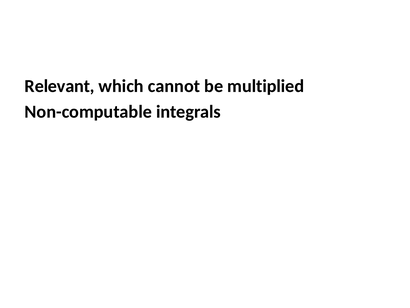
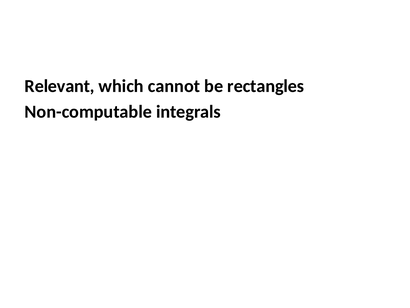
multiplied: multiplied -> rectangles
